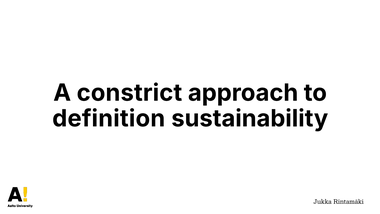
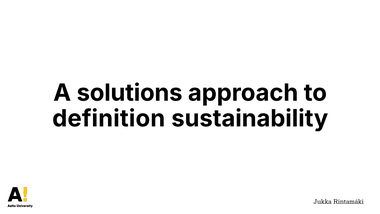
constrict: constrict -> solutions
